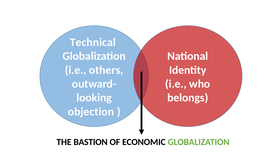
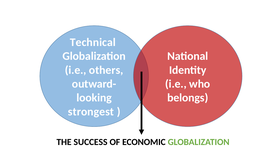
objection: objection -> strongest
BASTION: BASTION -> SUCCESS
